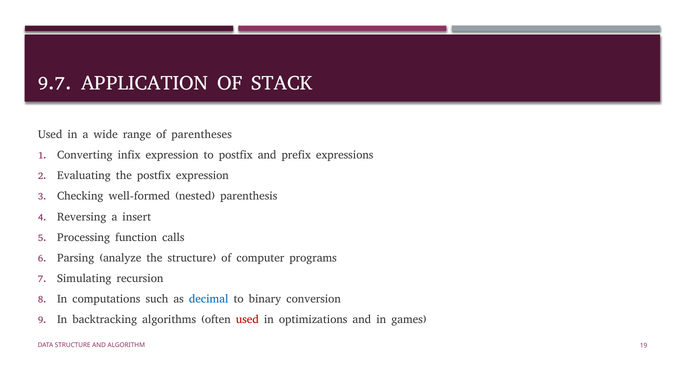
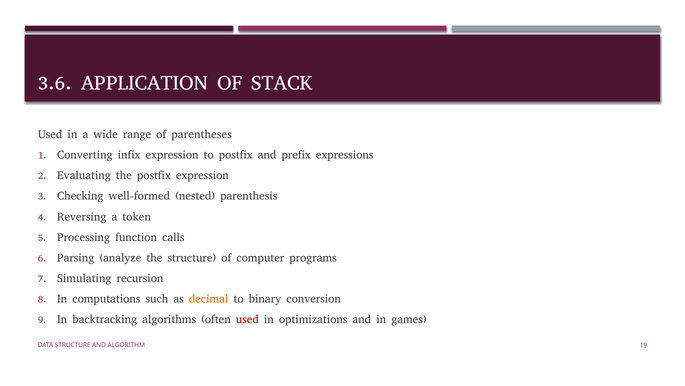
9.7: 9.7 -> 3.6
insert: insert -> token
decimal colour: blue -> orange
